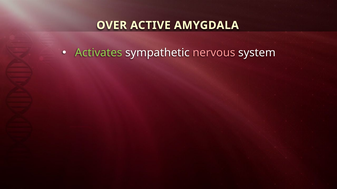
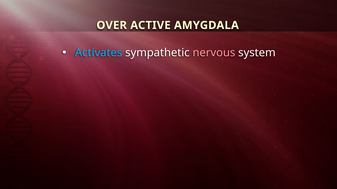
Activates colour: light green -> light blue
